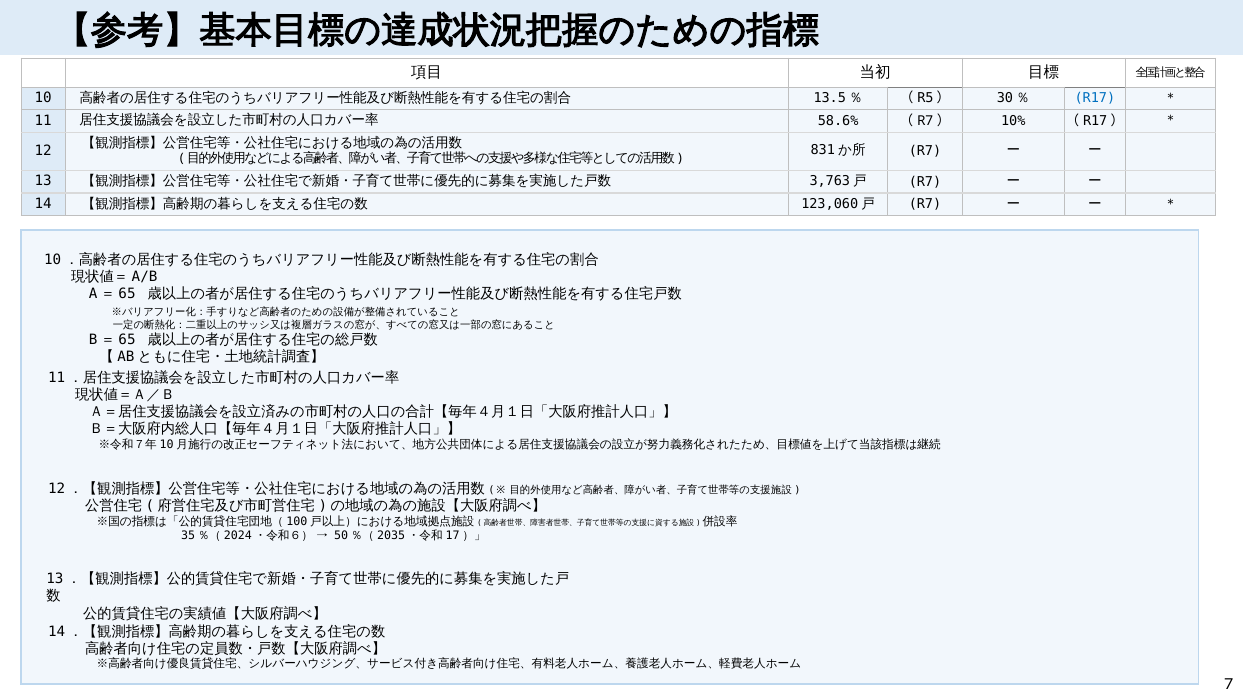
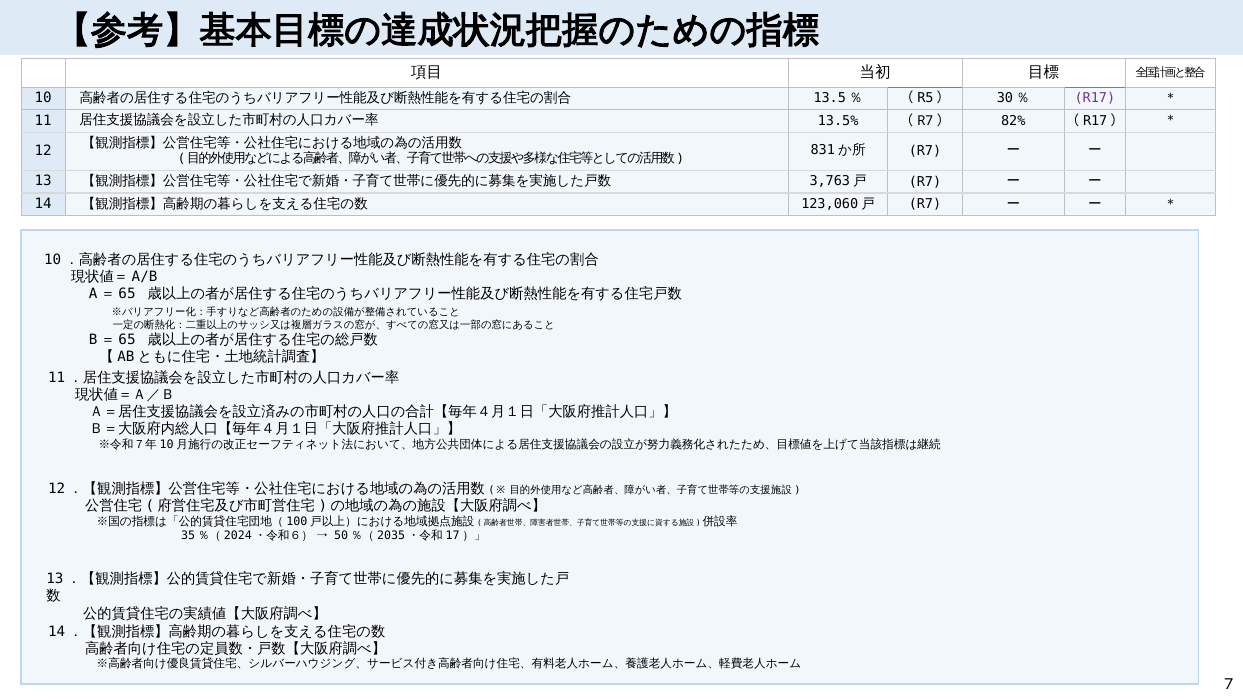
R17 colour: blue -> purple
58.6%: 58.6% -> 13.5%
10%: 10% -> 82%
